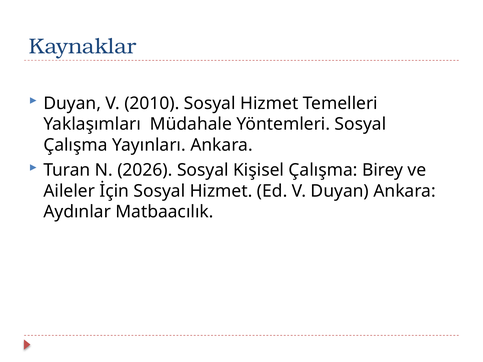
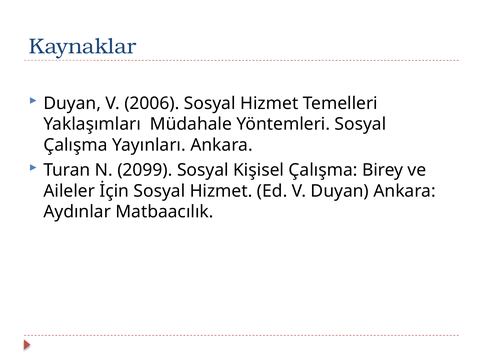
2010: 2010 -> 2006
2026: 2026 -> 2099
